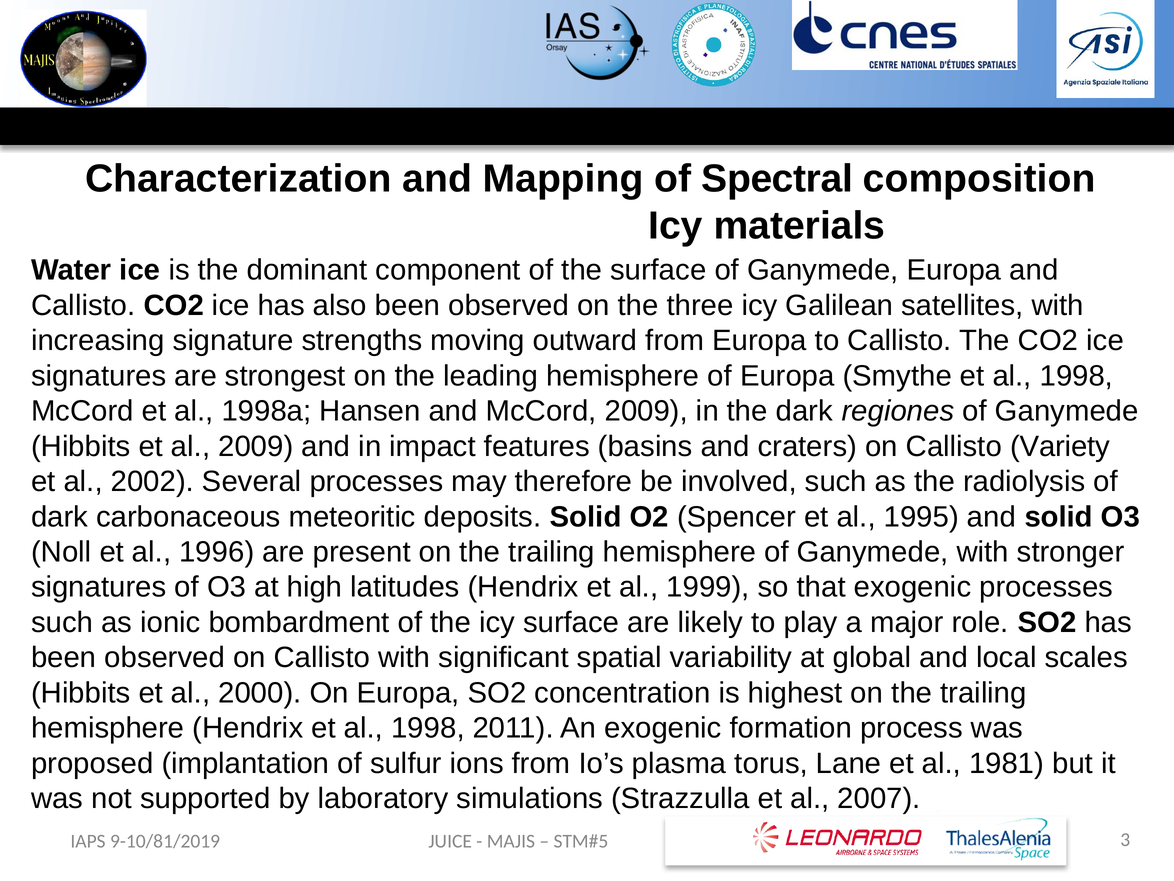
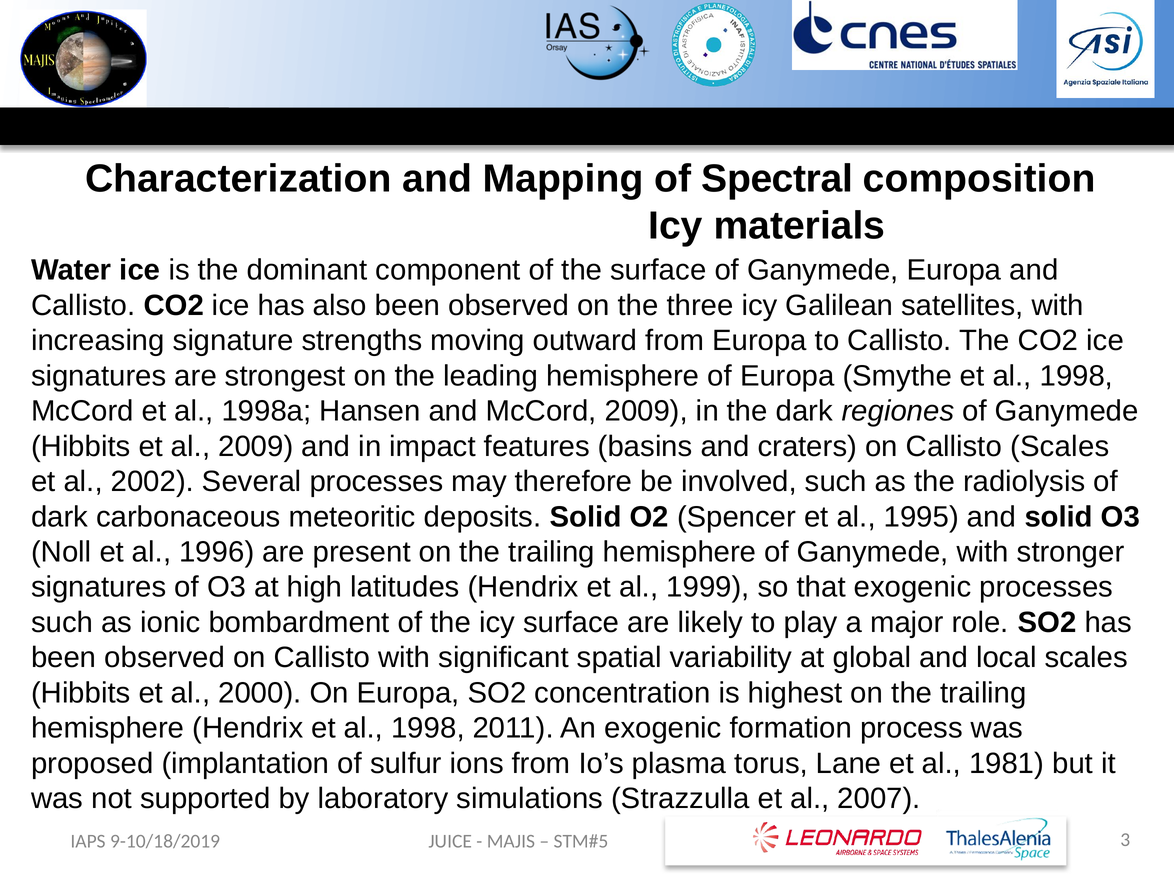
Callisto Variety: Variety -> Scales
9-10/81/2019: 9-10/81/2019 -> 9-10/18/2019
